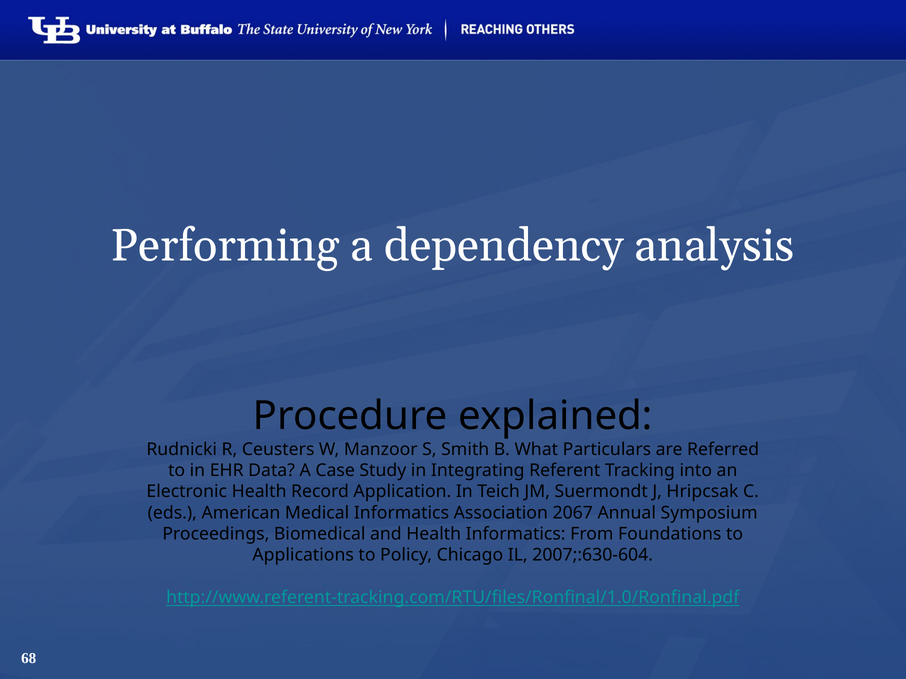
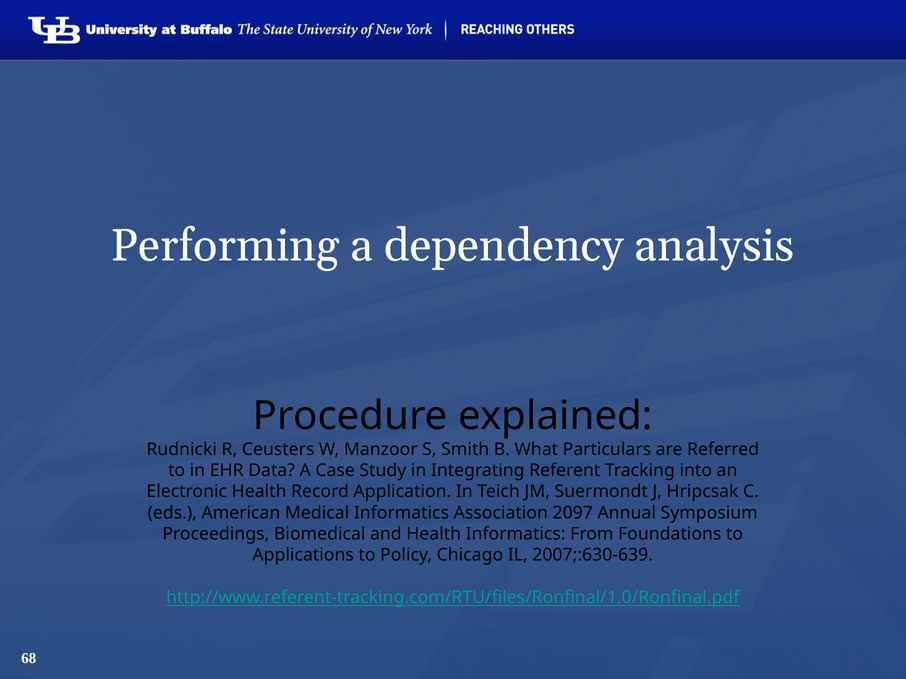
2067: 2067 -> 2097
2007;:630-604: 2007;:630-604 -> 2007;:630-639
